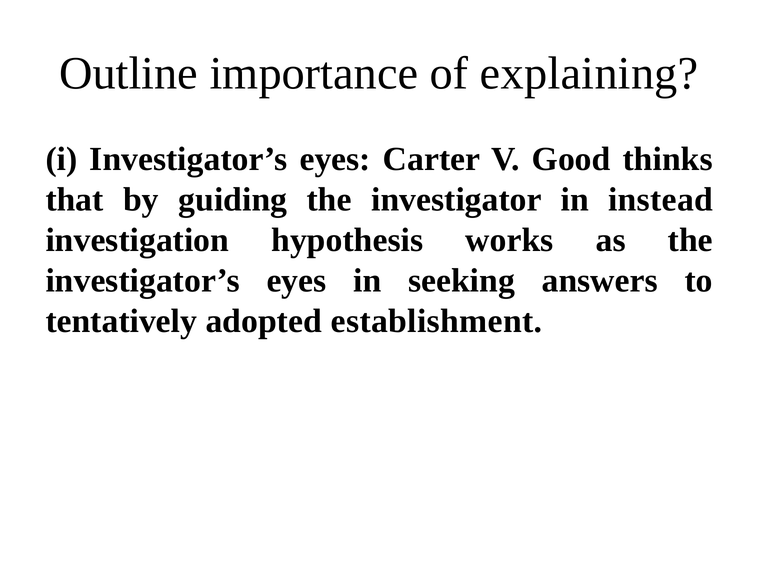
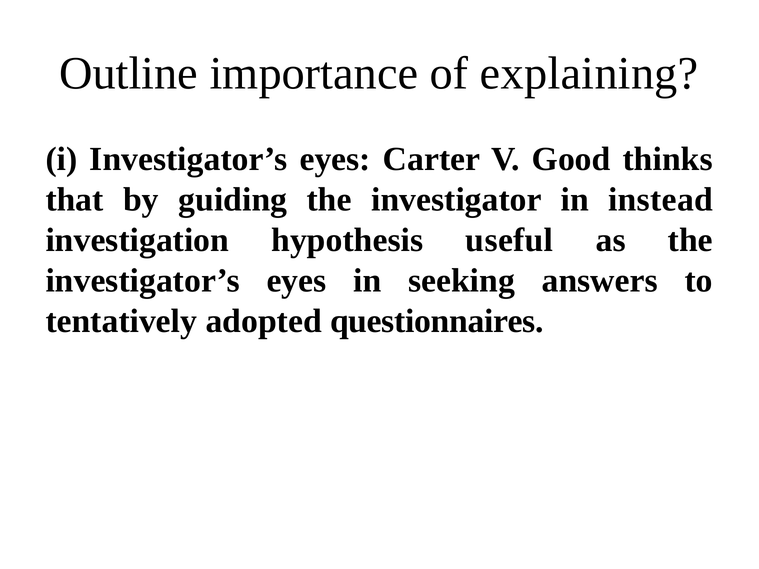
works: works -> useful
establishment: establishment -> questionnaires
